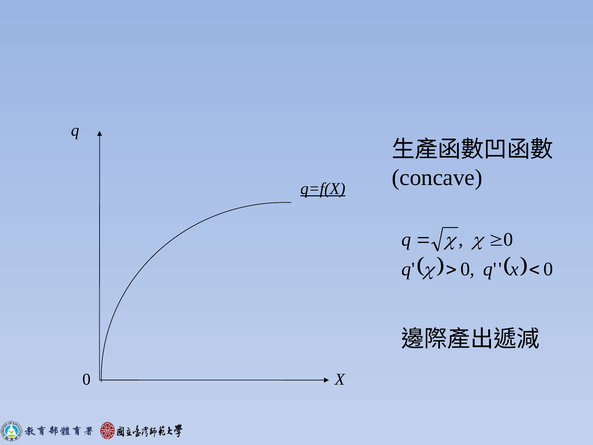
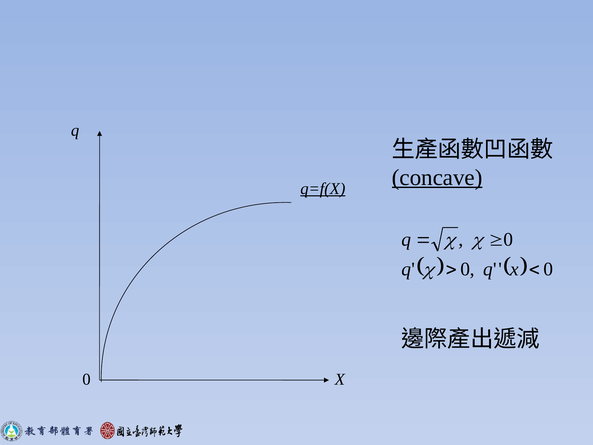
concave underline: none -> present
